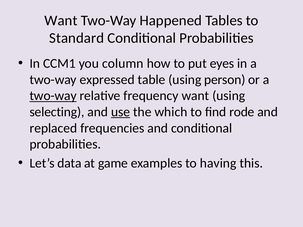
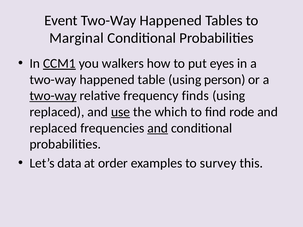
Want at (61, 20): Want -> Event
Standard: Standard -> Marginal
CCM1 underline: none -> present
column: column -> walkers
expressed at (107, 80): expressed -> happened
frequency want: want -> finds
selecting at (57, 112): selecting -> replaced
and at (158, 128) underline: none -> present
game: game -> order
having: having -> survey
